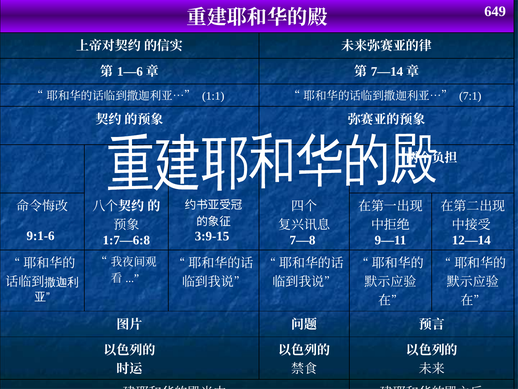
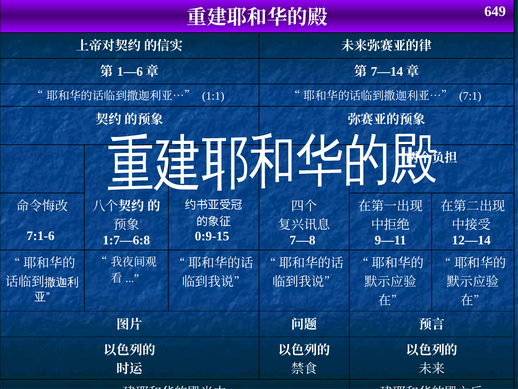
9:1-6: 9:1-6 -> 7:1-6
3:9-15: 3:9-15 -> 0:9-15
